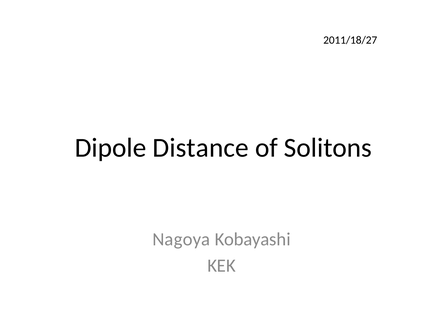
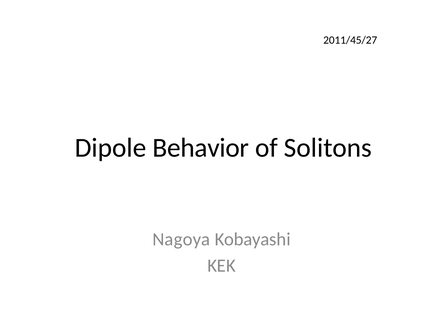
2011/18/27: 2011/18/27 -> 2011/45/27
Distance: Distance -> Behavior
